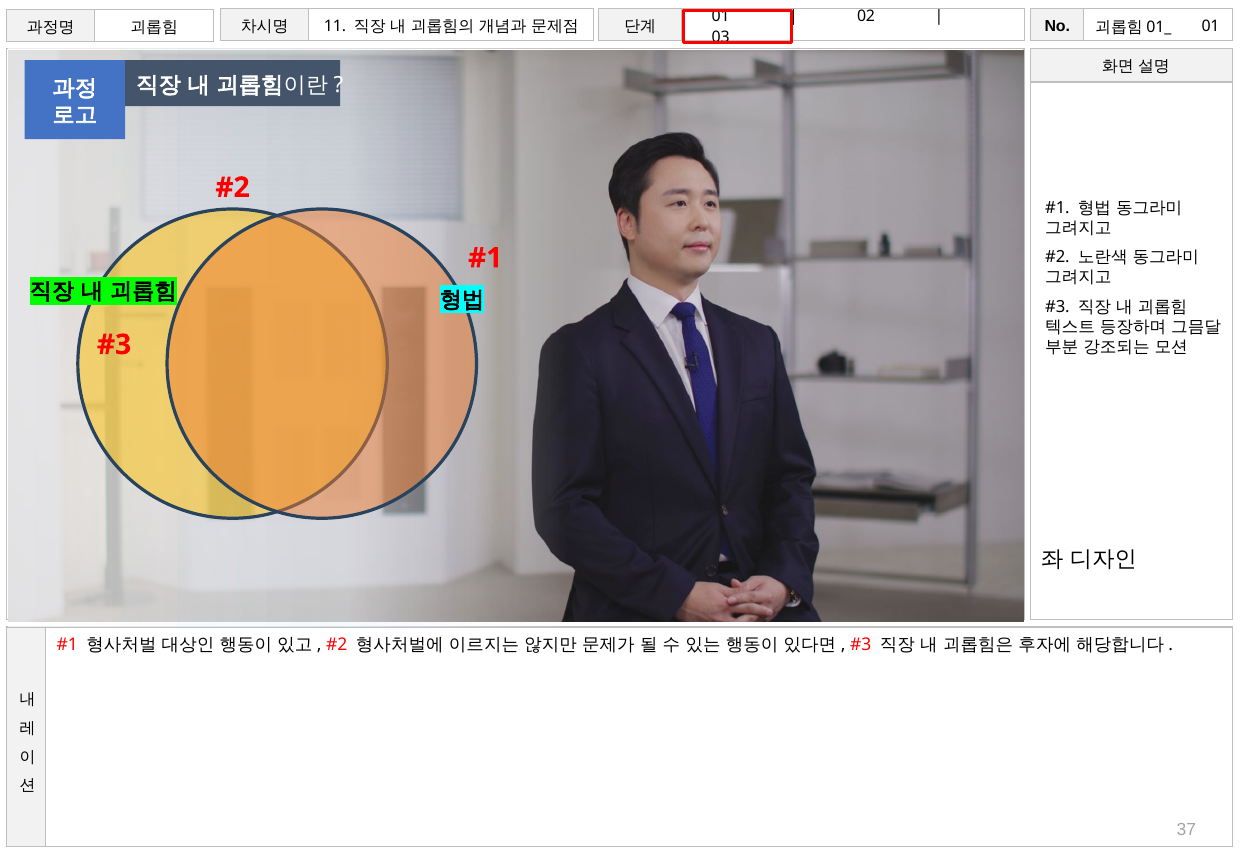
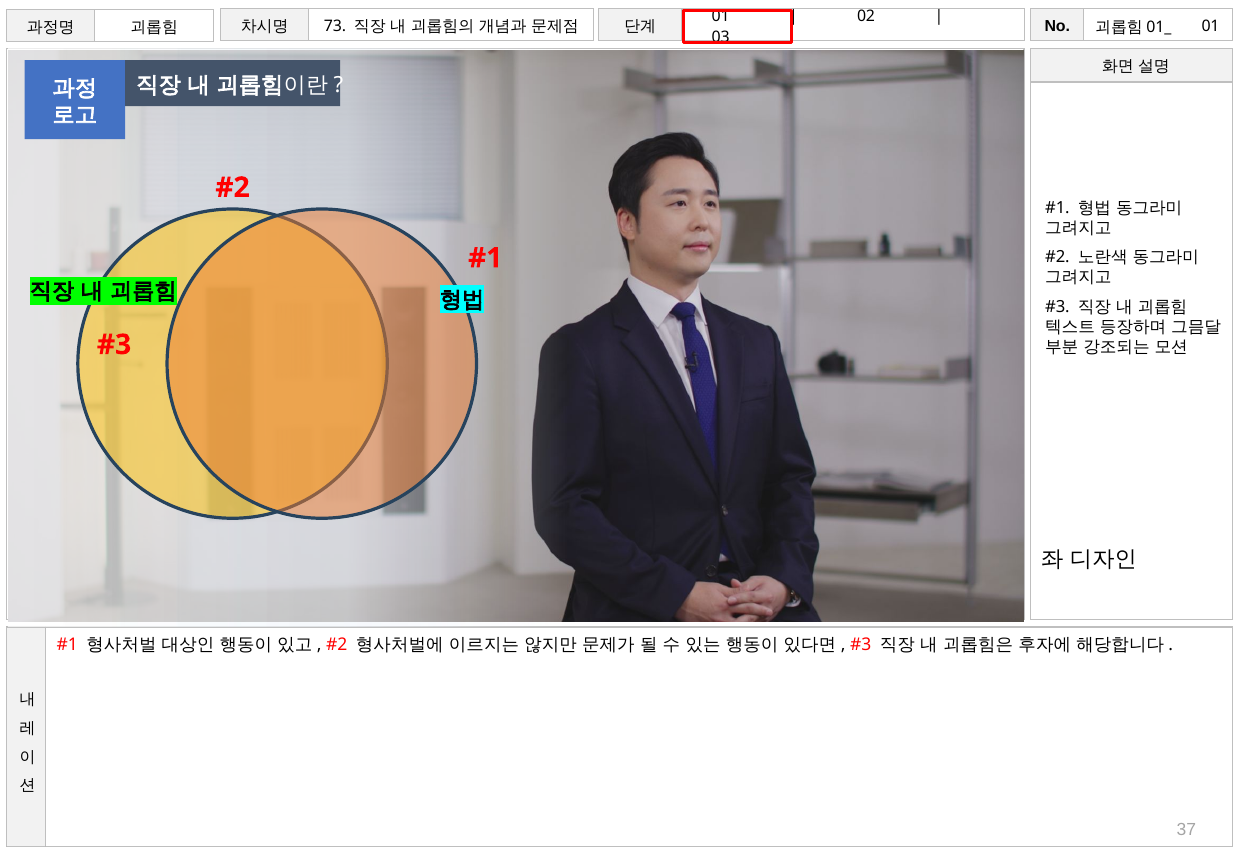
11: 11 -> 73
